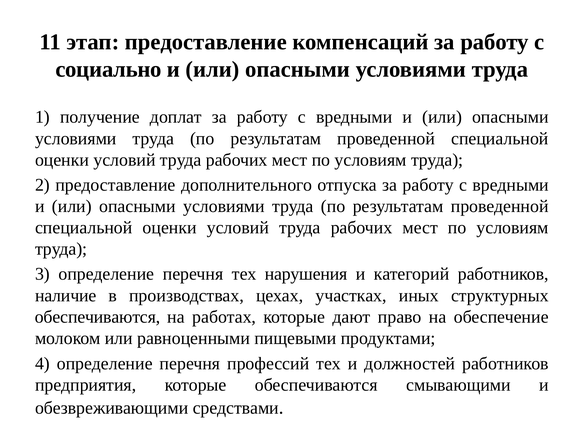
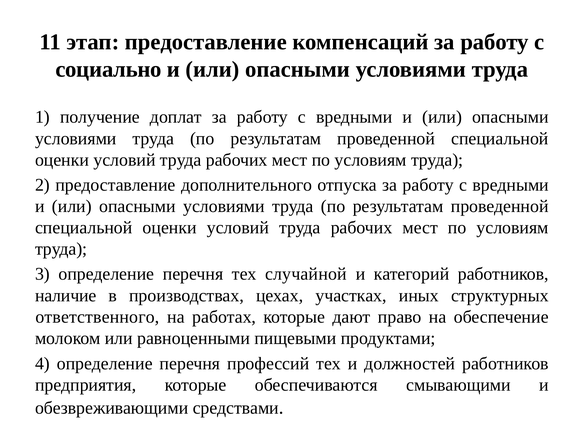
нарушения: нарушения -> случайной
обеспечиваются at (98, 317): обеспечиваются -> ответственного
